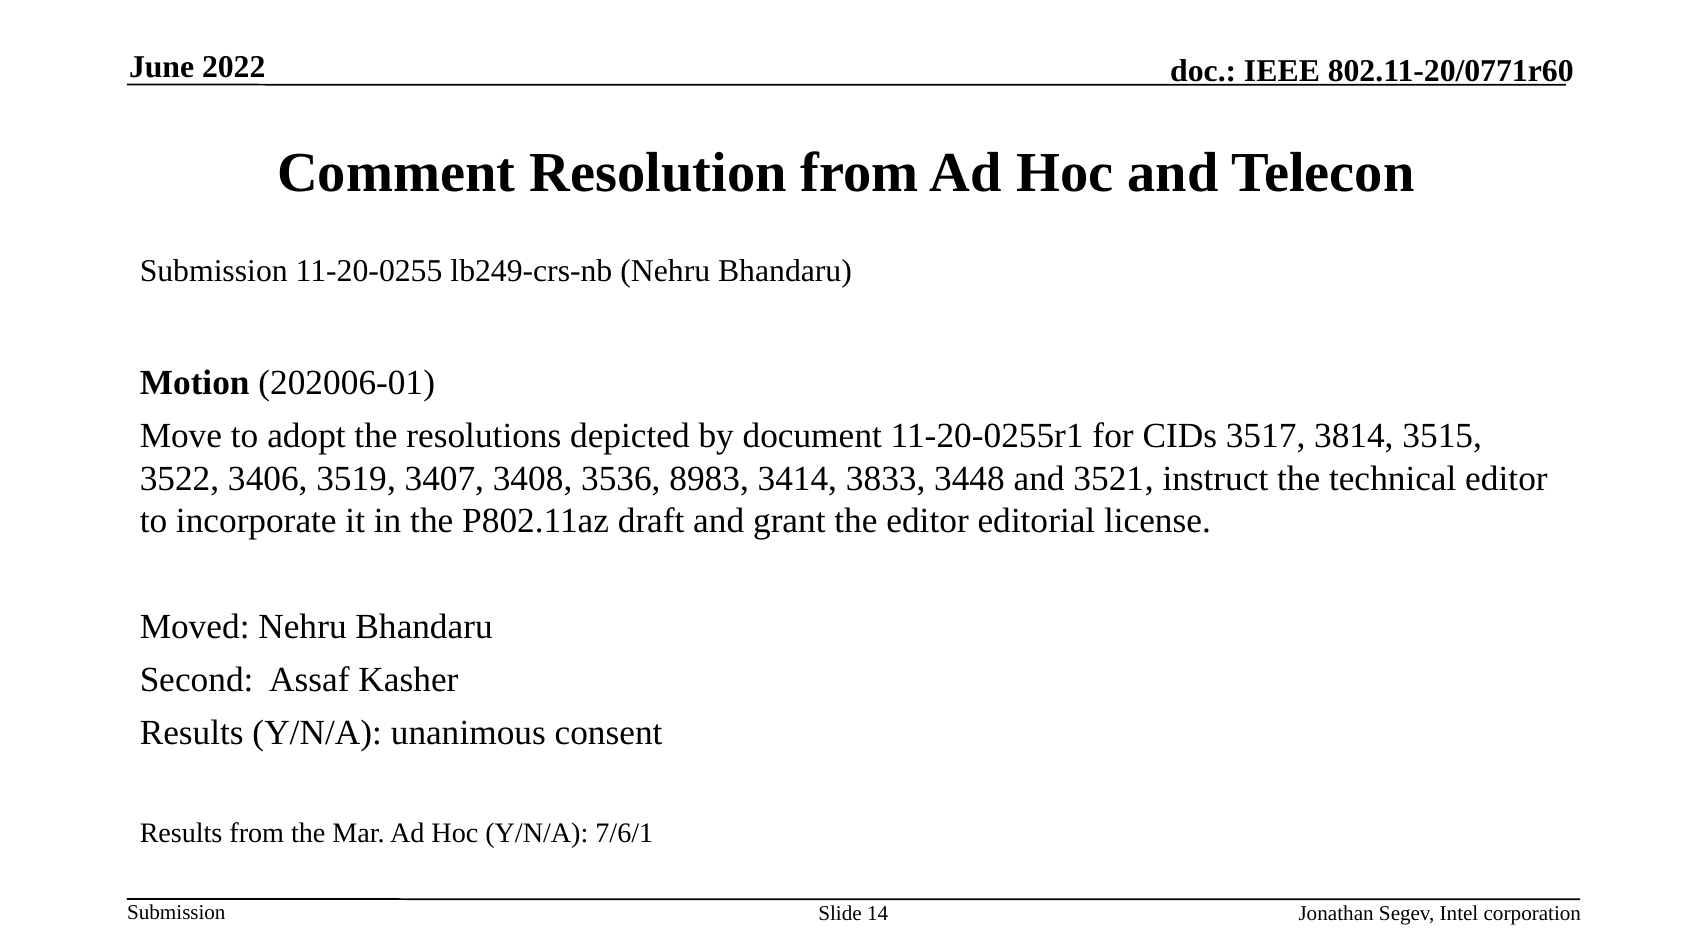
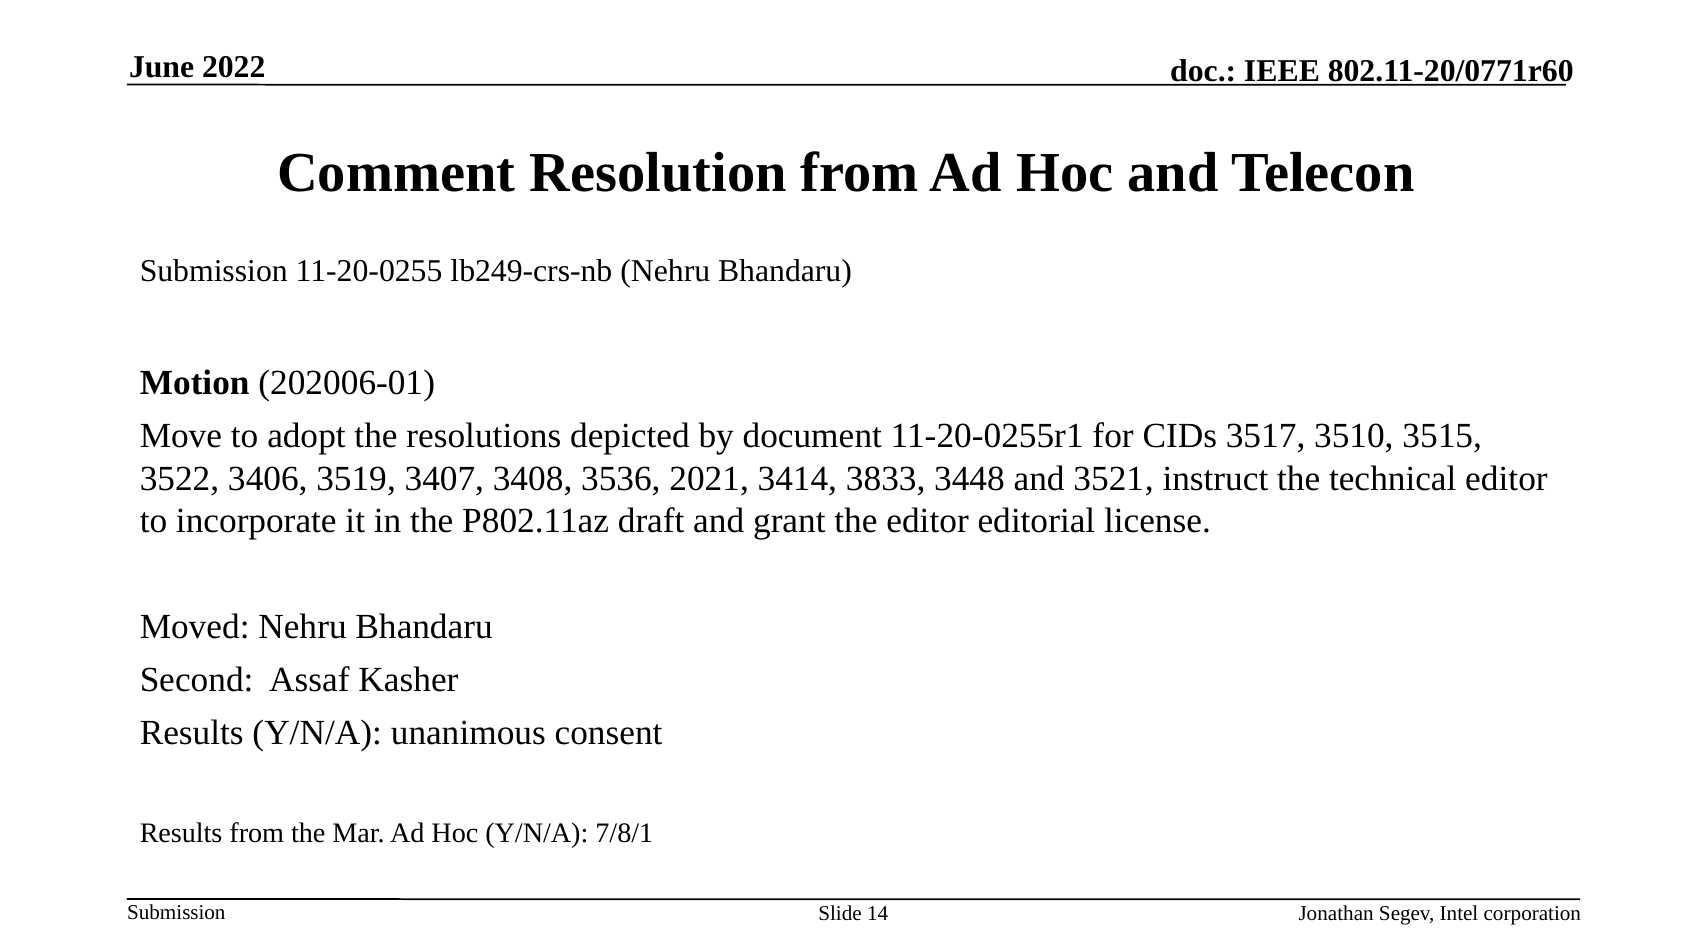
3814: 3814 -> 3510
8983: 8983 -> 2021
7/6/1: 7/6/1 -> 7/8/1
